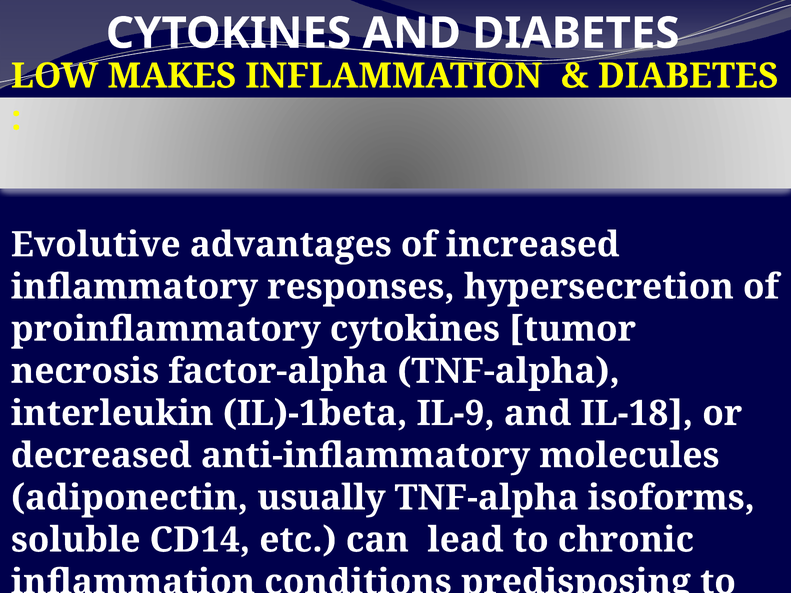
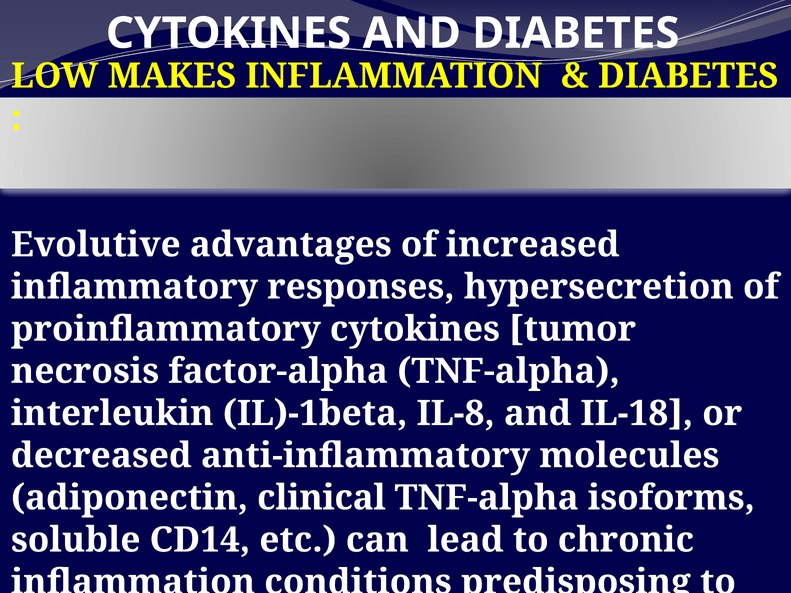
IL-9: IL-9 -> IL-8
usually: usually -> clinical
